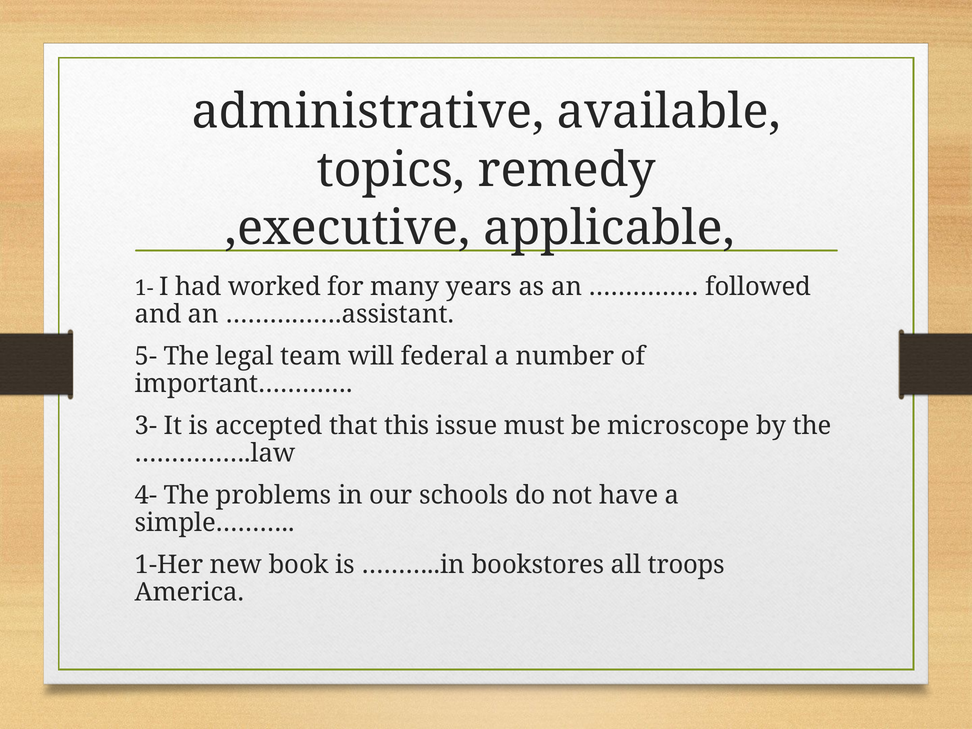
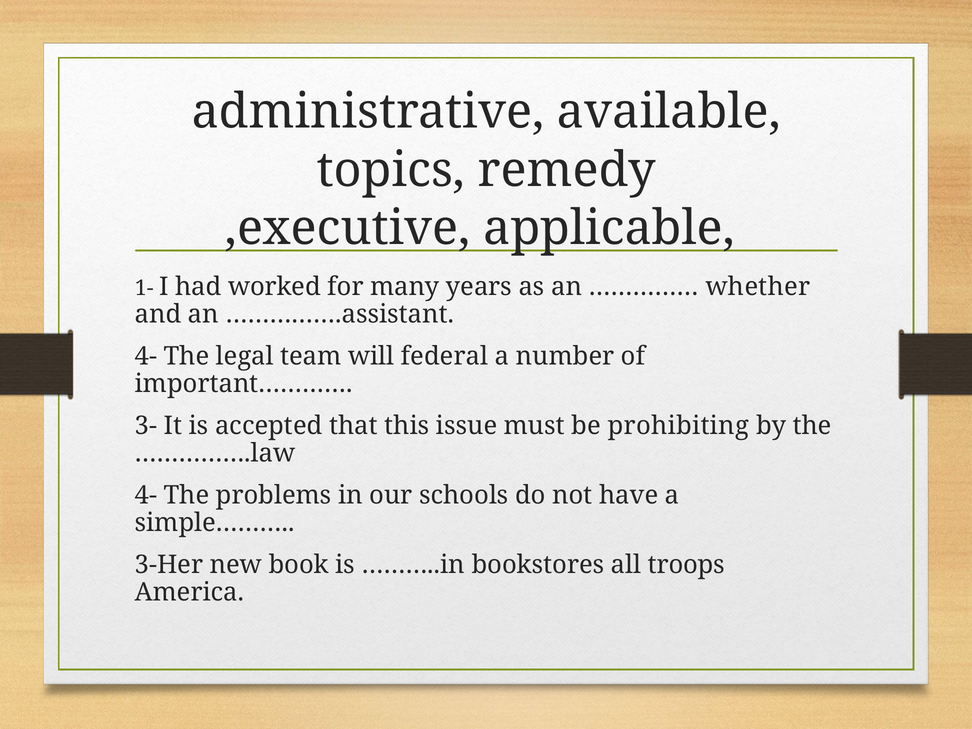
followed: followed -> whether
5- at (146, 356): 5- -> 4-
microscope: microscope -> prohibiting
1-Her: 1-Her -> 3-Her
